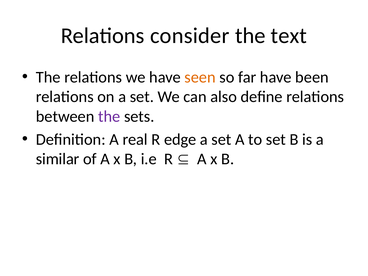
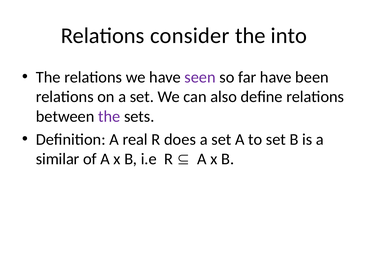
text: text -> into
seen colour: orange -> purple
edge: edge -> does
